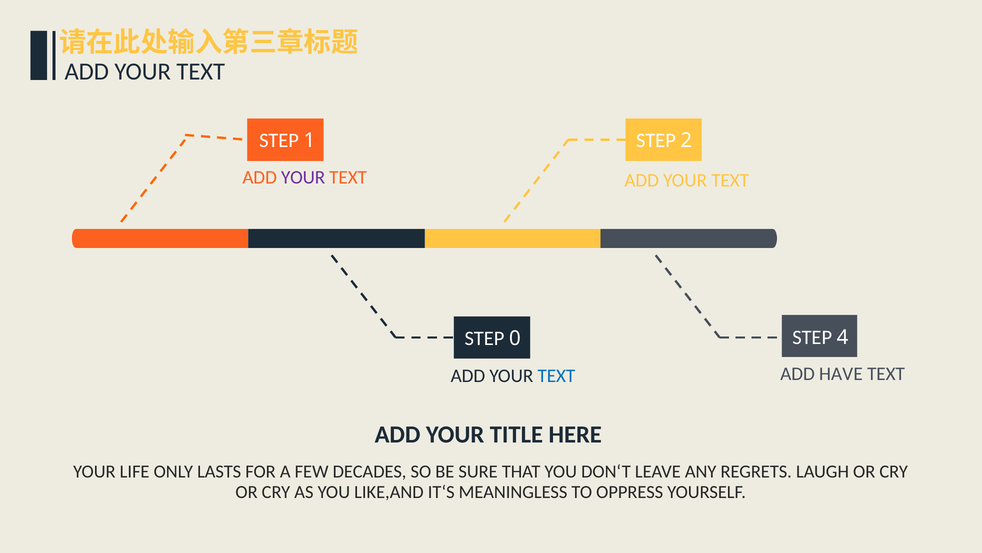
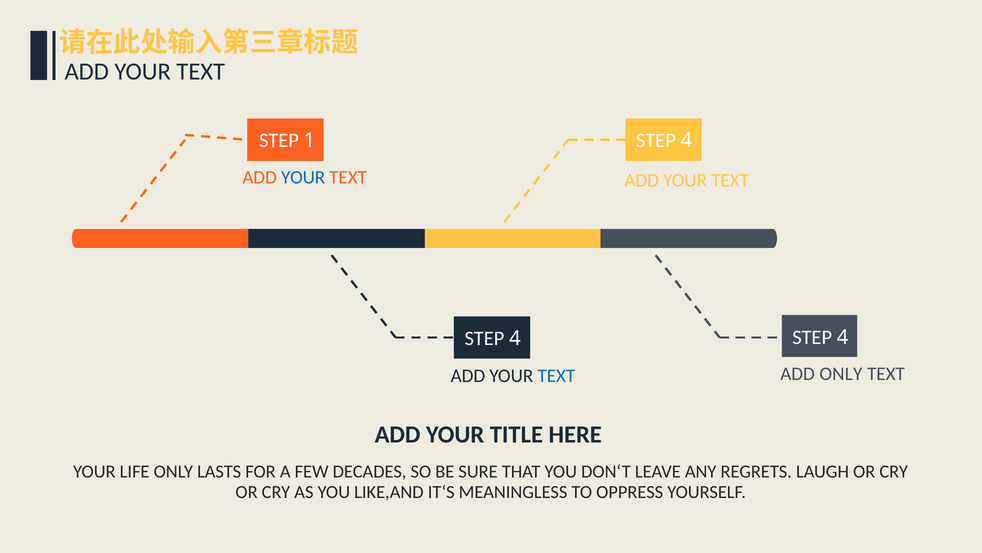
1 STEP 2: 2 -> 4
YOUR at (303, 177) colour: purple -> blue
0 at (515, 338): 0 -> 4
ADD HAVE: HAVE -> ONLY
